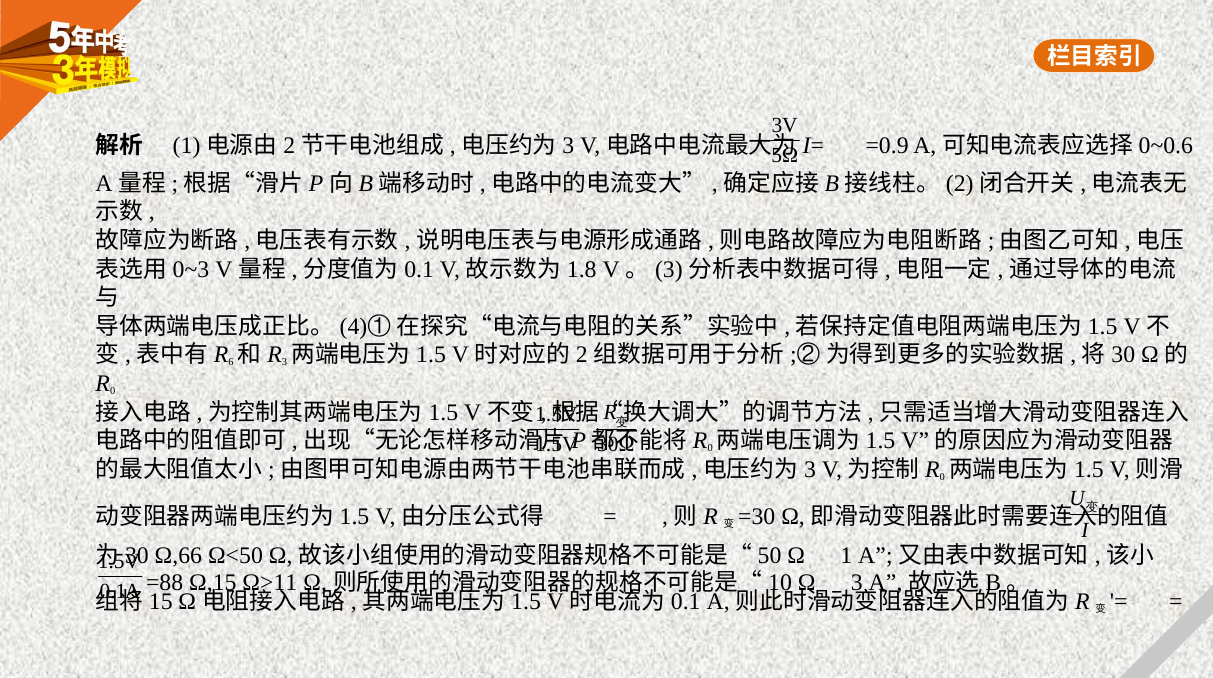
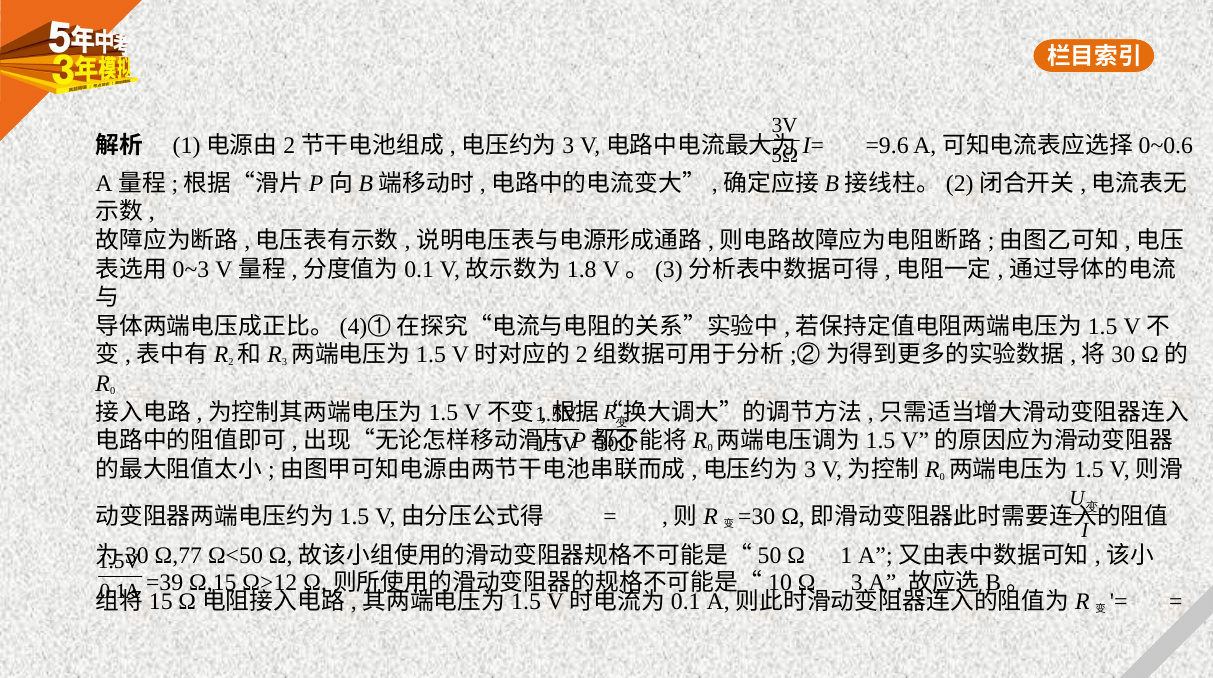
=0.9: =0.9 -> =9.6
6: 6 -> 2
Ω,66: Ω,66 -> Ω,77
=88: =88 -> =39
Ω>11: Ω>11 -> Ω>12
